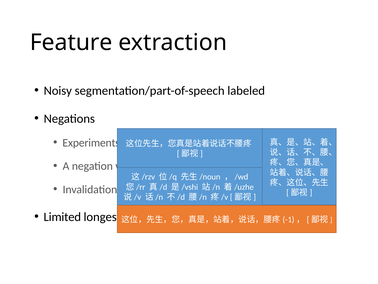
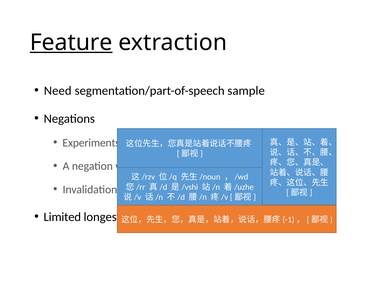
Feature underline: none -> present
Noisy: Noisy -> Need
labeled: labeled -> sample
